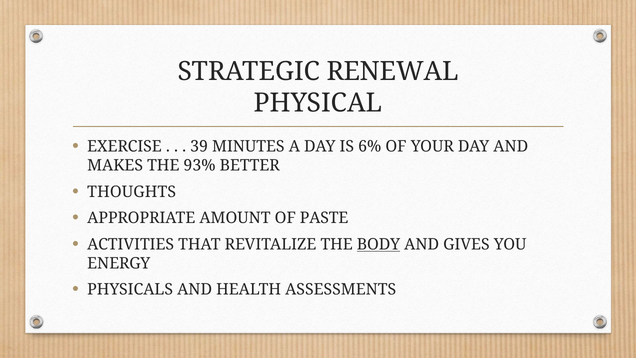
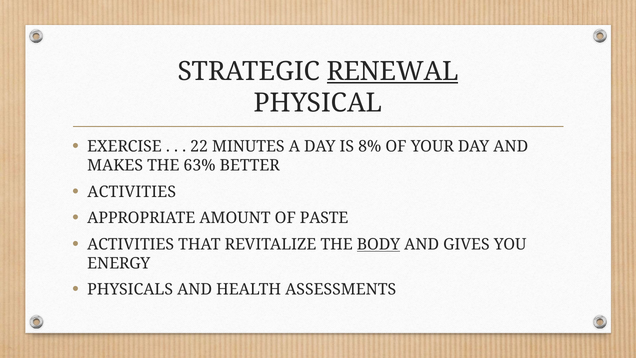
RENEWAL underline: none -> present
39: 39 -> 22
6%: 6% -> 8%
93%: 93% -> 63%
THOUGHTS at (132, 192): THOUGHTS -> ACTIVITIES
